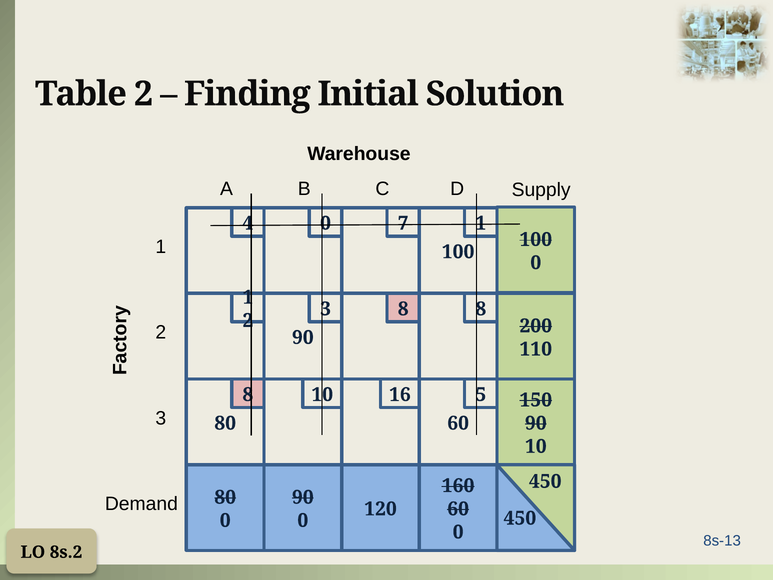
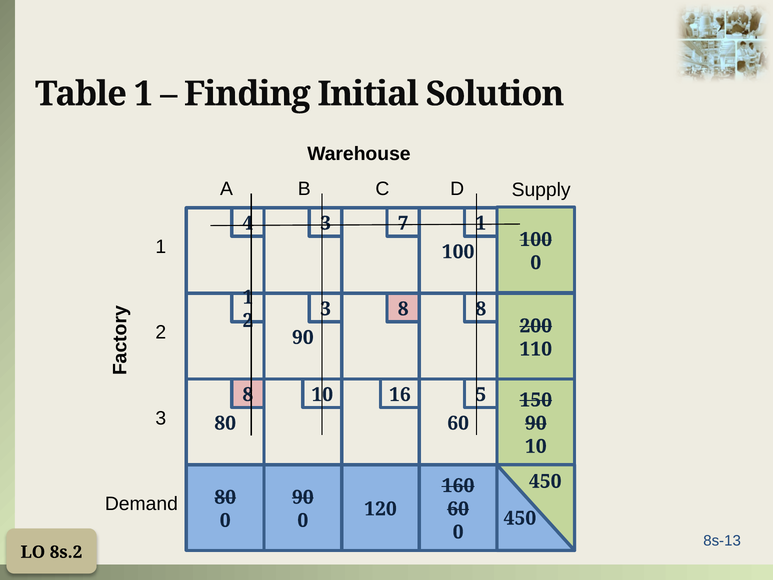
Table 2: 2 -> 1
4 0: 0 -> 3
